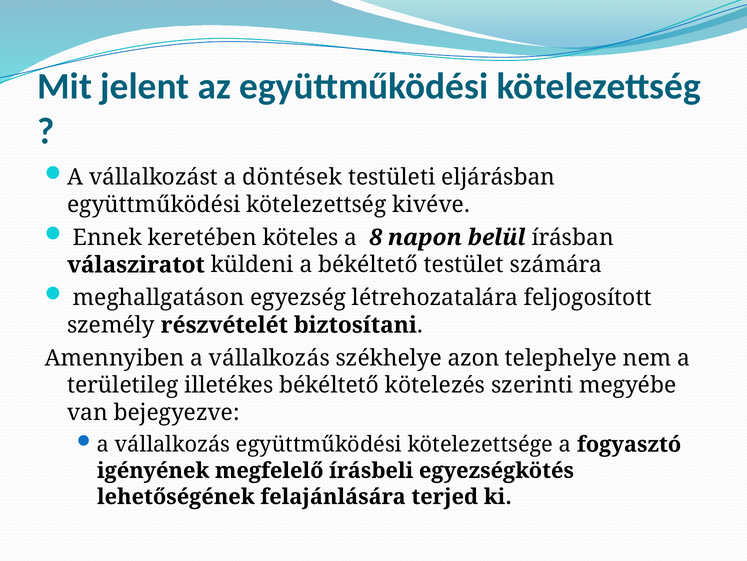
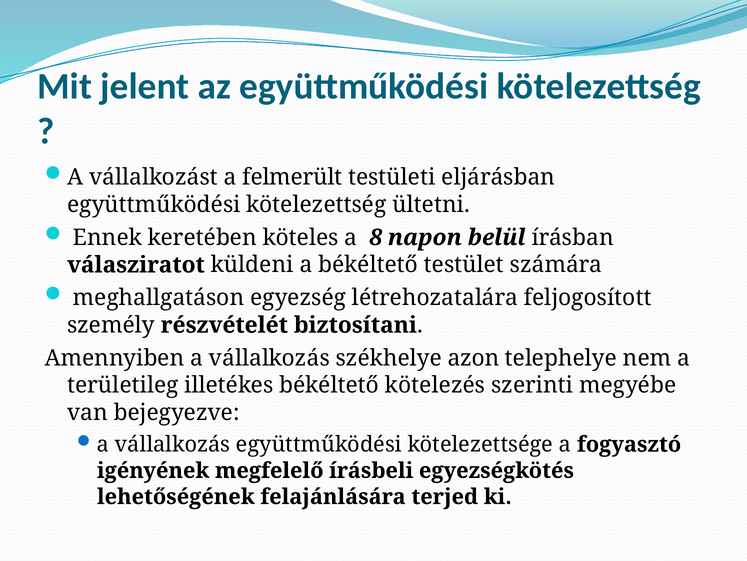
döntések: döntések -> felmerült
kivéve: kivéve -> ültetni
